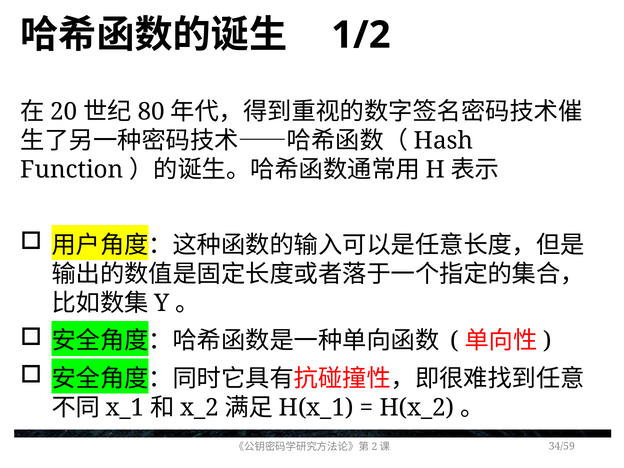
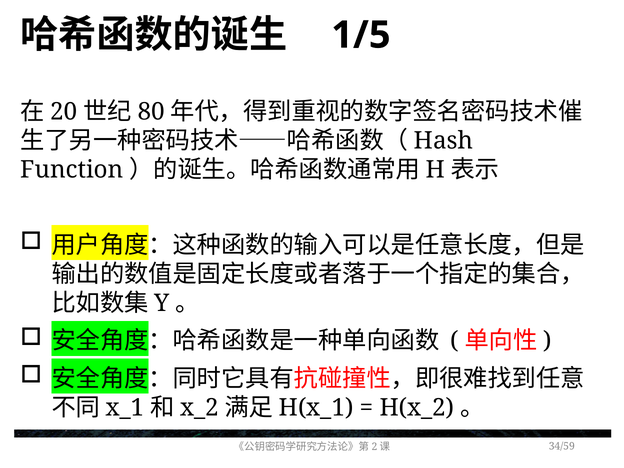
1/2: 1/2 -> 1/5
